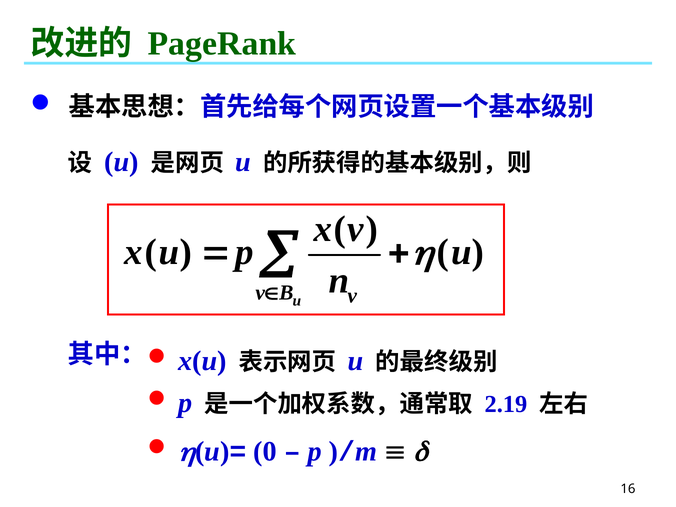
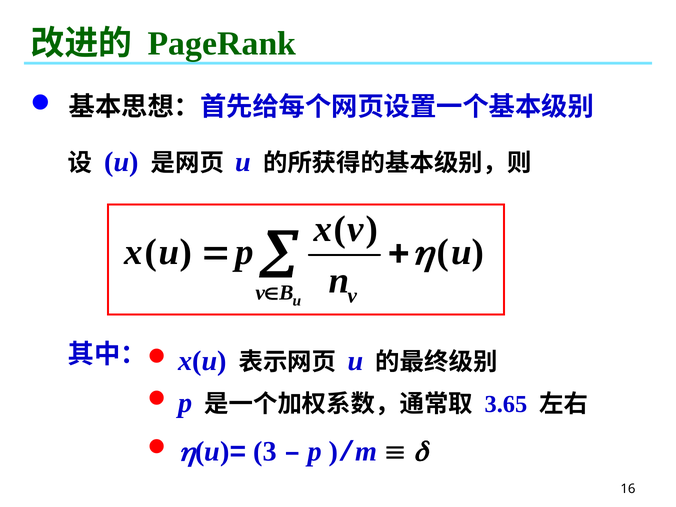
2.19: 2.19 -> 3.65
0: 0 -> 3
